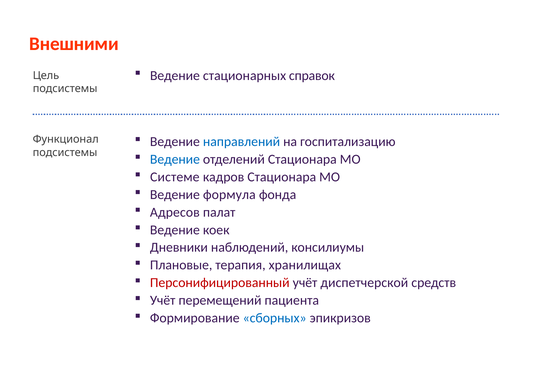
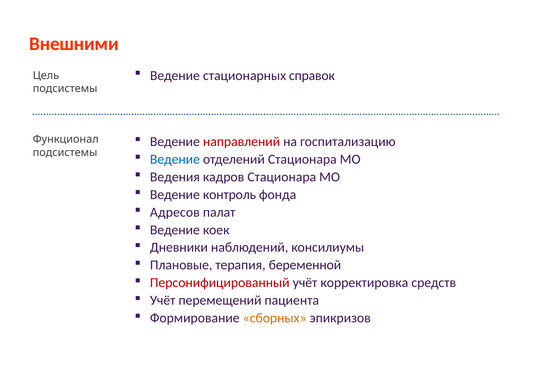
направлений colour: blue -> red
Системе: Системе -> Ведения
формула: формула -> контроль
хранилищах: хранилищах -> беременной
диспетчерской: диспетчерской -> корректировка
сборных colour: blue -> orange
